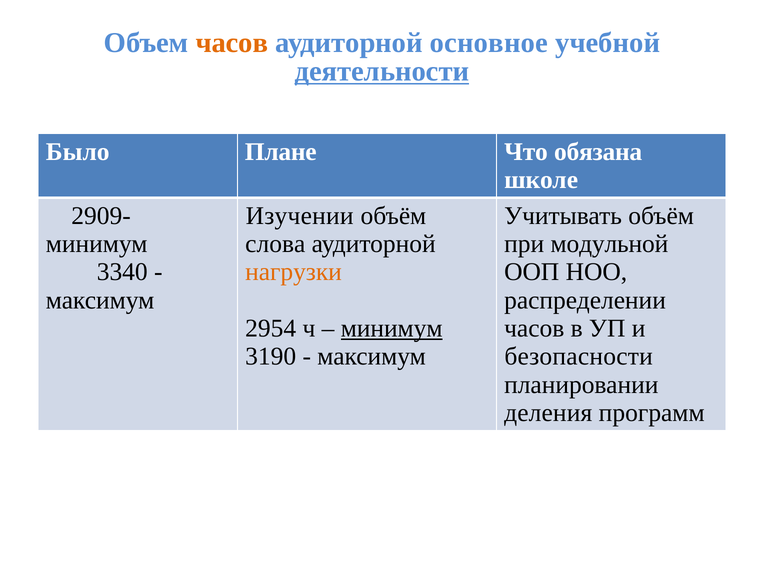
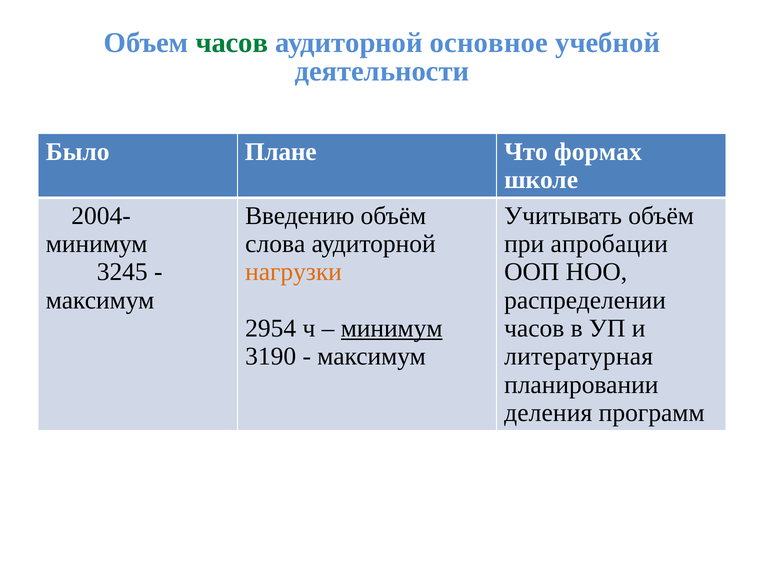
часов at (232, 43) colour: orange -> green
деятельности underline: present -> none
обязана: обязана -> формах
2909-: 2909- -> 2004-
Изучении: Изучении -> Введению
модульной: модульной -> апробации
3340: 3340 -> 3245
безопасности: безопасности -> литературная
